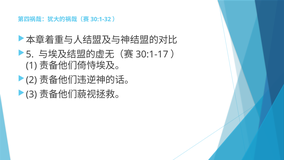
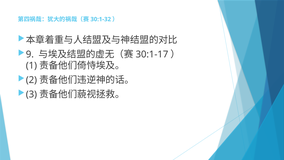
5: 5 -> 9
